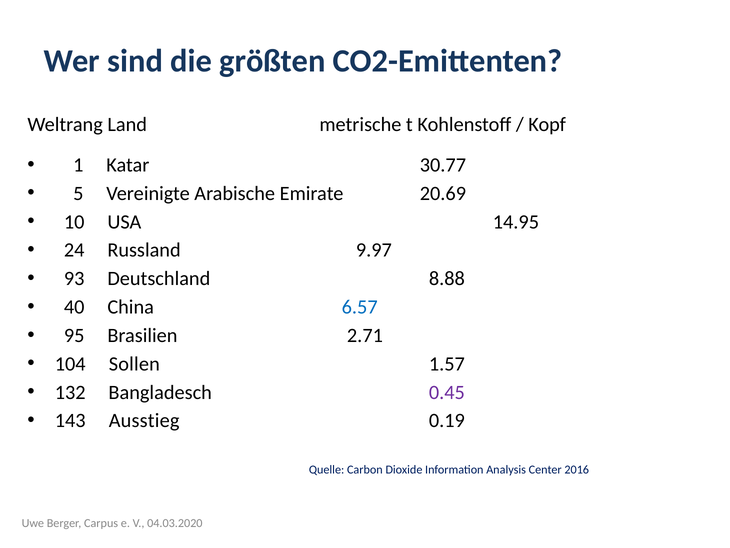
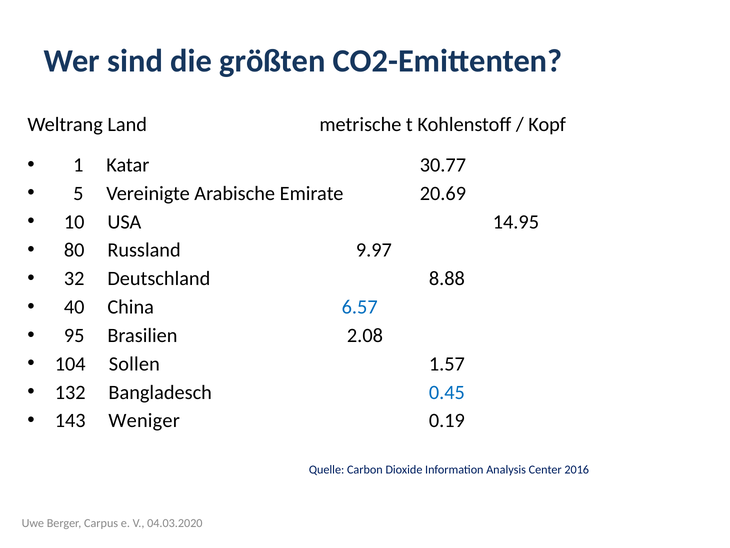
24: 24 -> 80
93: 93 -> 32
2.71: 2.71 -> 2.08
0.45 colour: purple -> blue
Ausstieg: Ausstieg -> Weniger
